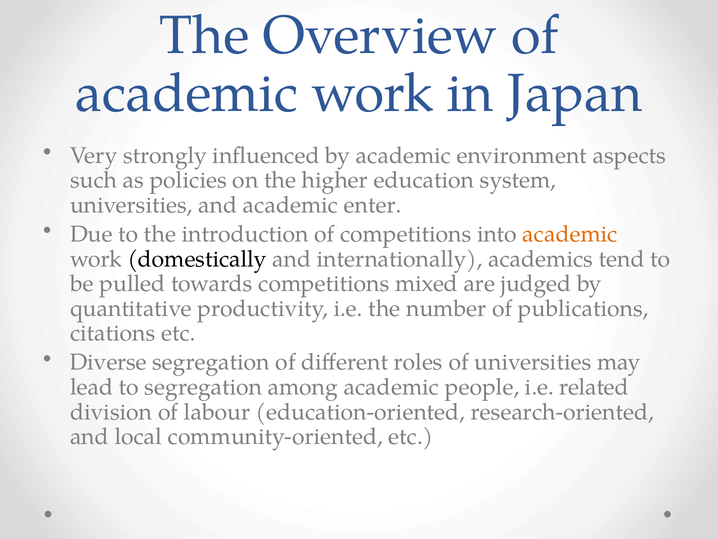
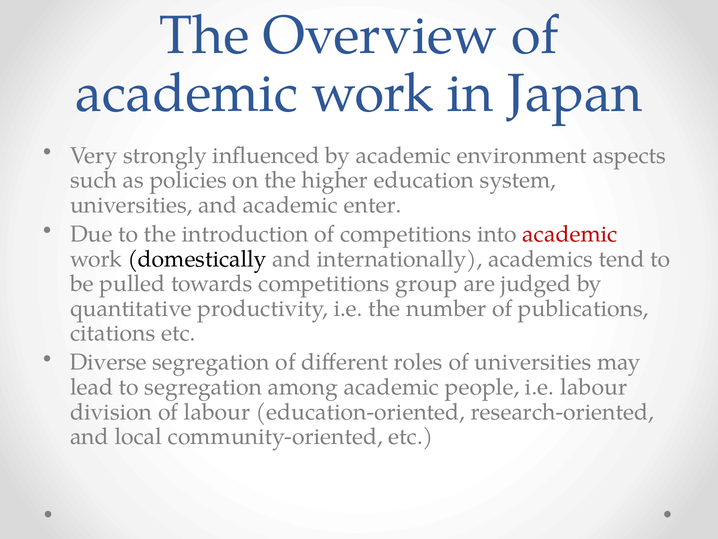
academic at (570, 234) colour: orange -> red
mixed: mixed -> group
i.e related: related -> labour
